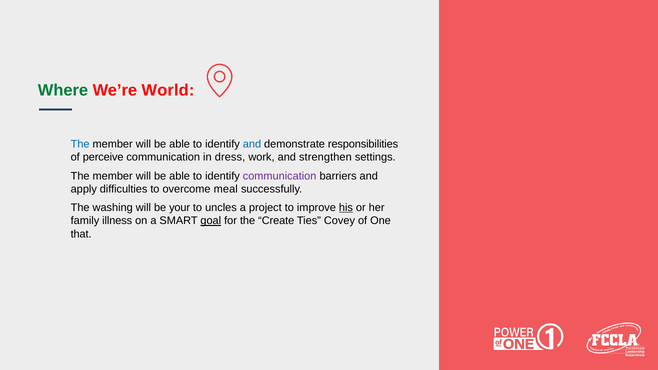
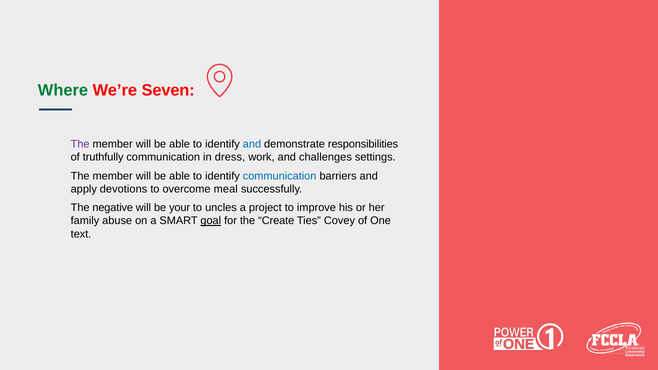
World: World -> Seven
The at (80, 144) colour: blue -> purple
perceive: perceive -> truthfully
strengthen: strengthen -> challenges
communication at (280, 176) colour: purple -> blue
difficulties: difficulties -> devotions
washing: washing -> negative
his underline: present -> none
illness: illness -> abuse
that: that -> text
